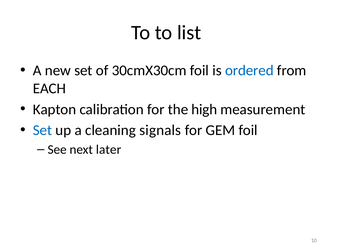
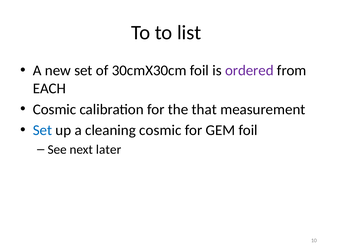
ordered colour: blue -> purple
Kapton at (55, 110): Kapton -> Cosmic
high: high -> that
cleaning signals: signals -> cosmic
